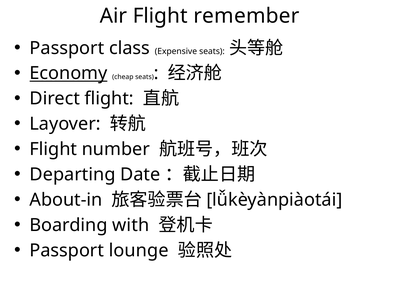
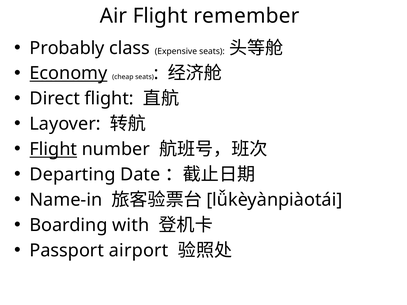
Passport at (67, 48): Passport -> Probably
Flight at (53, 149) underline: none -> present
About-in: About-in -> Name-in
lounge: lounge -> airport
